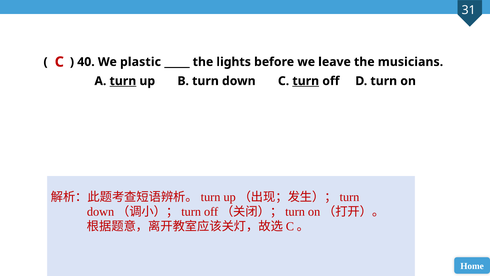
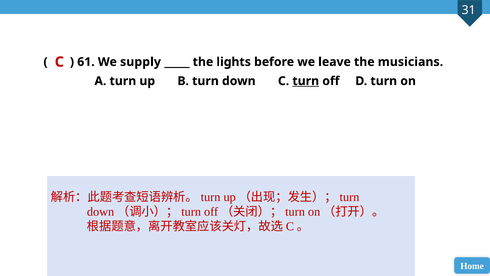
40: 40 -> 61
plastic: plastic -> supply
turn at (123, 81) underline: present -> none
